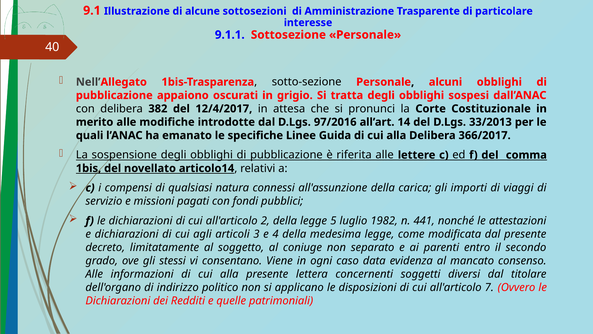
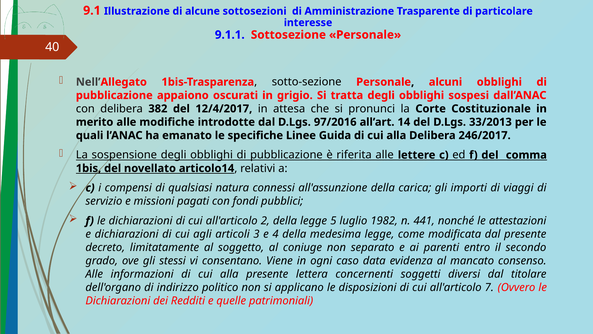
366/2017: 366/2017 -> 246/2017
